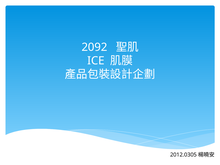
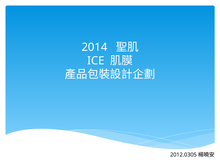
2092: 2092 -> 2014
